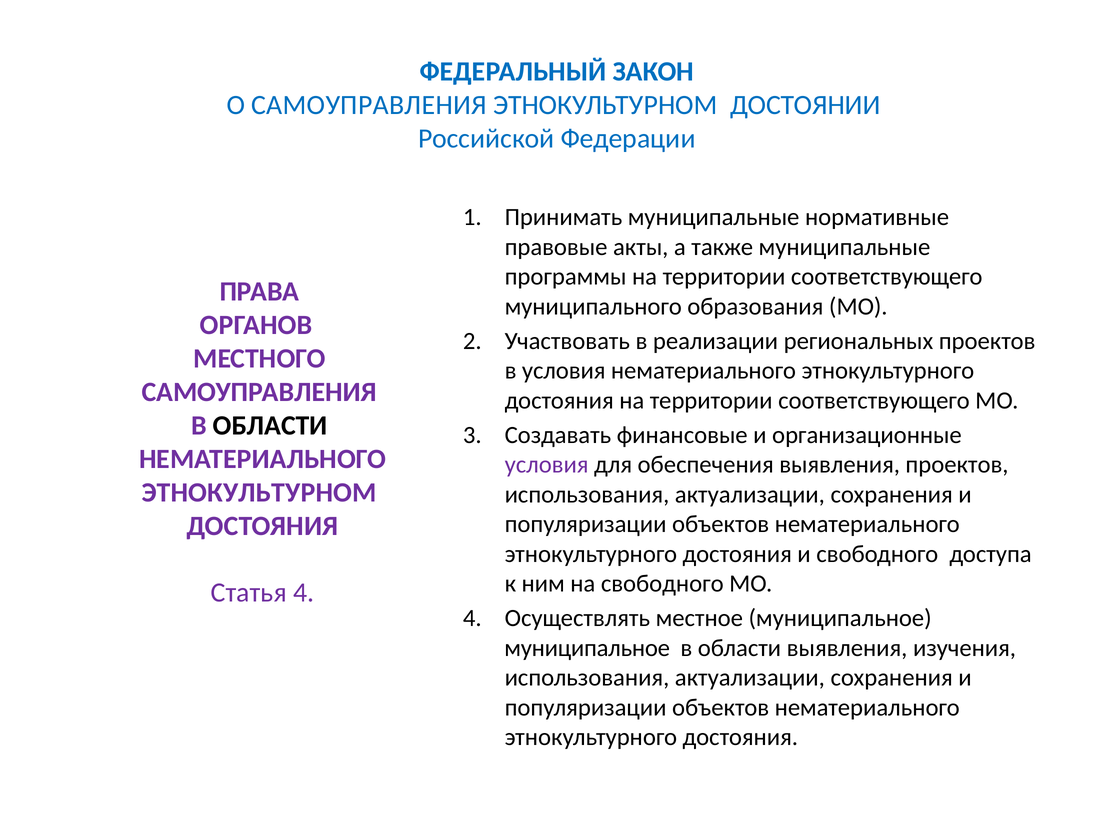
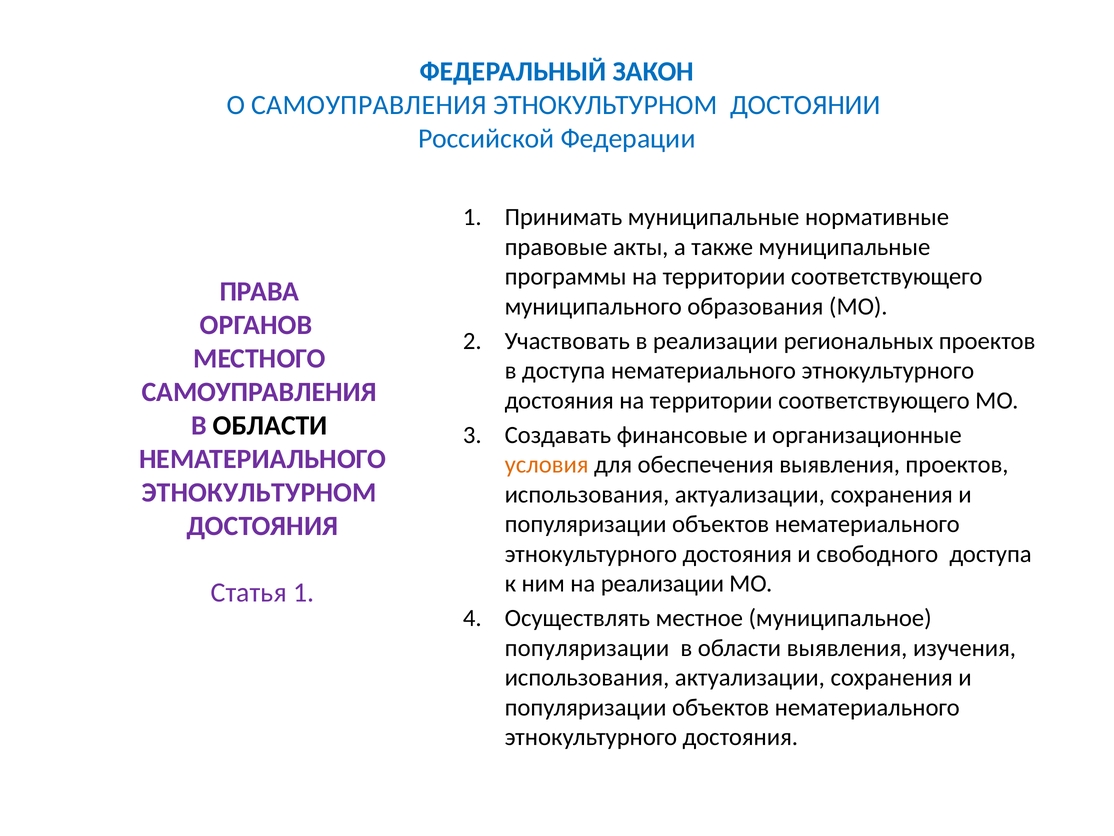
в условия: условия -> доступа
условия at (547, 465) colour: purple -> orange
на свободного: свободного -> реализации
Статья 4: 4 -> 1
муниципальное at (587, 648): муниципальное -> популяризации
